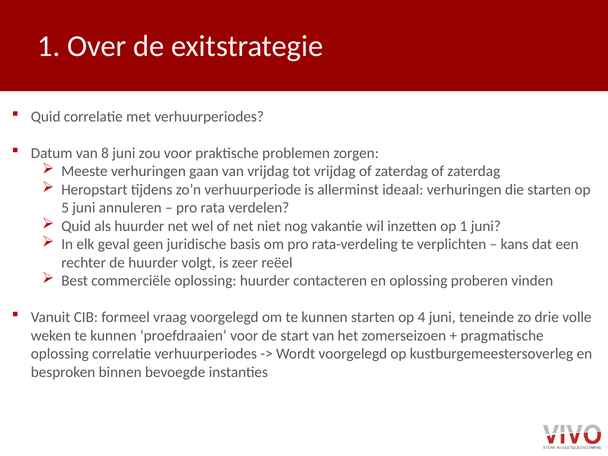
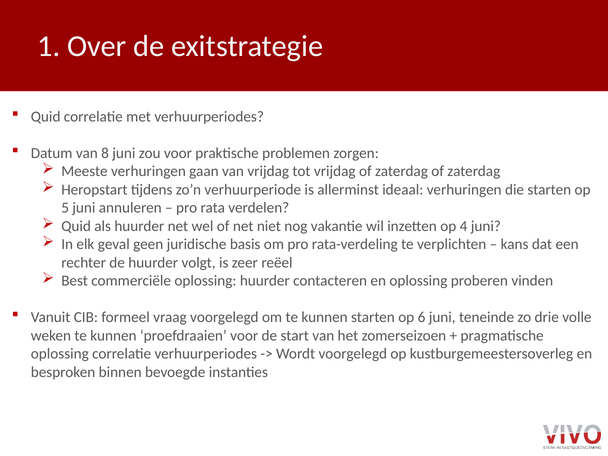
op 1: 1 -> 4
op 4: 4 -> 6
